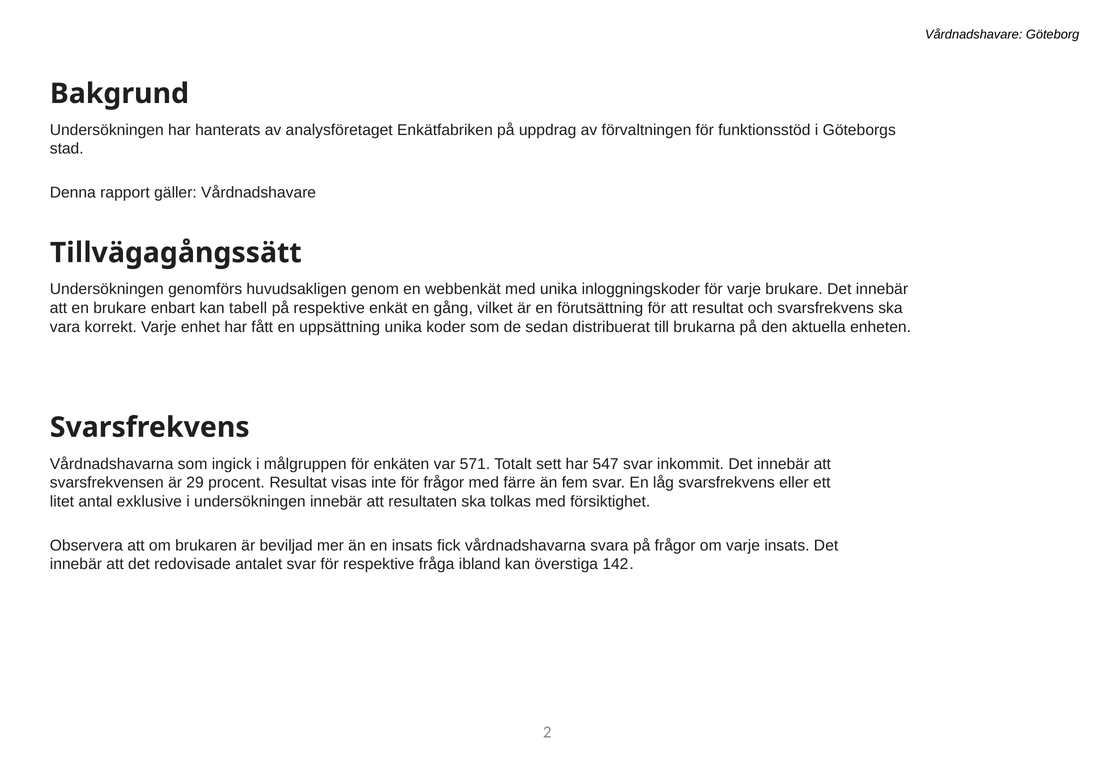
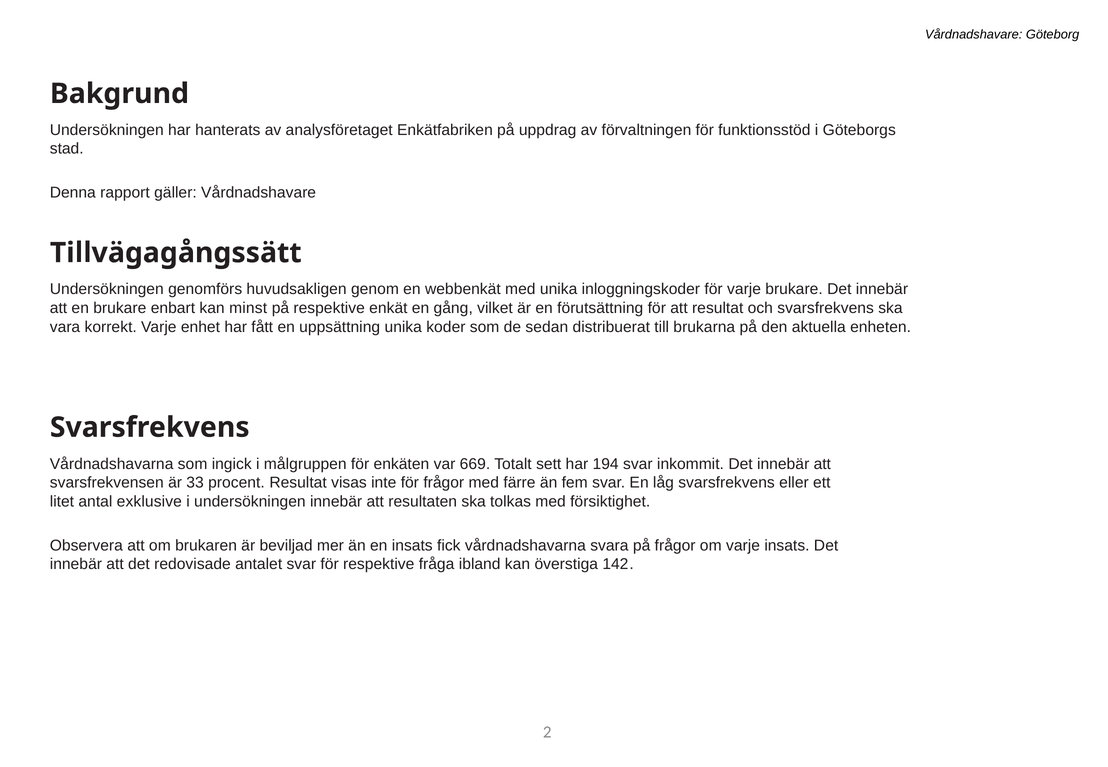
tabell: tabell -> minst
571: 571 -> 669
547: 547 -> 194
29: 29 -> 33
